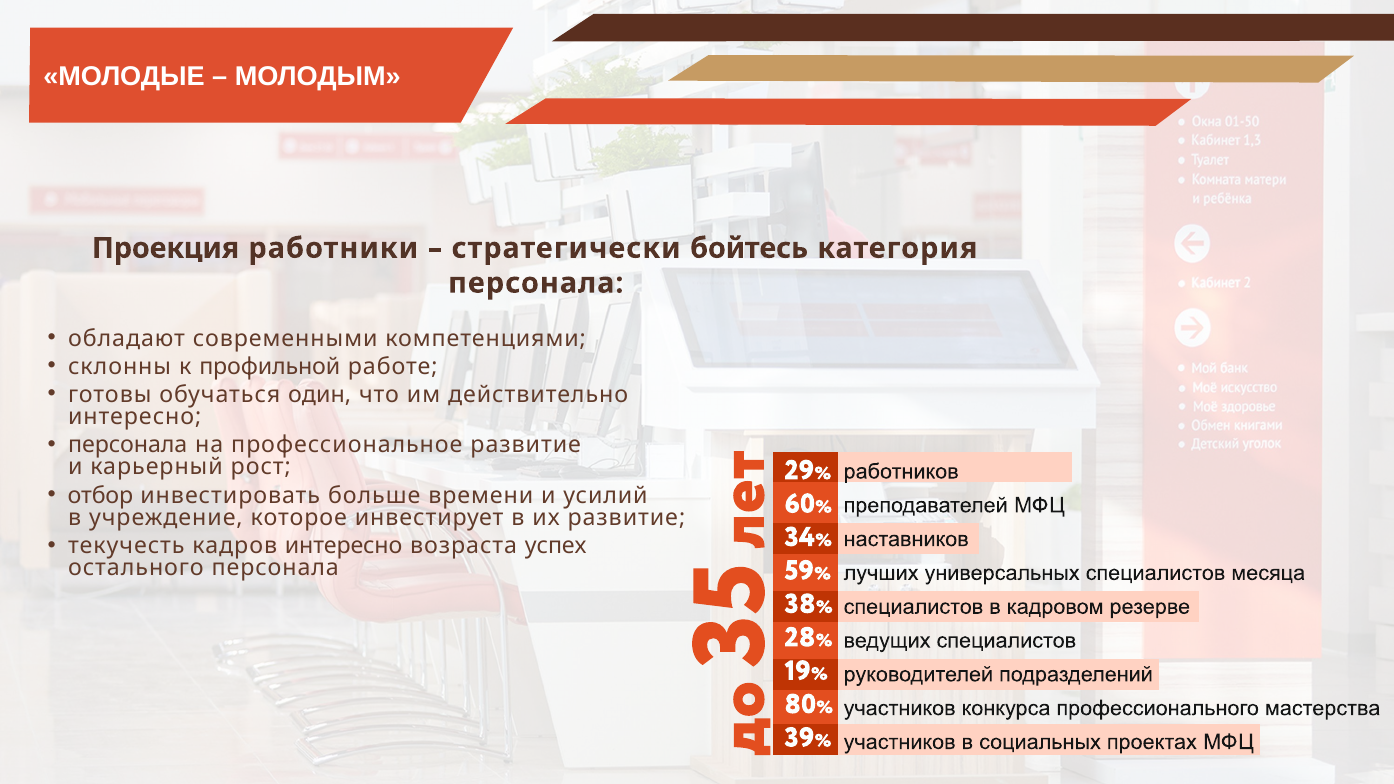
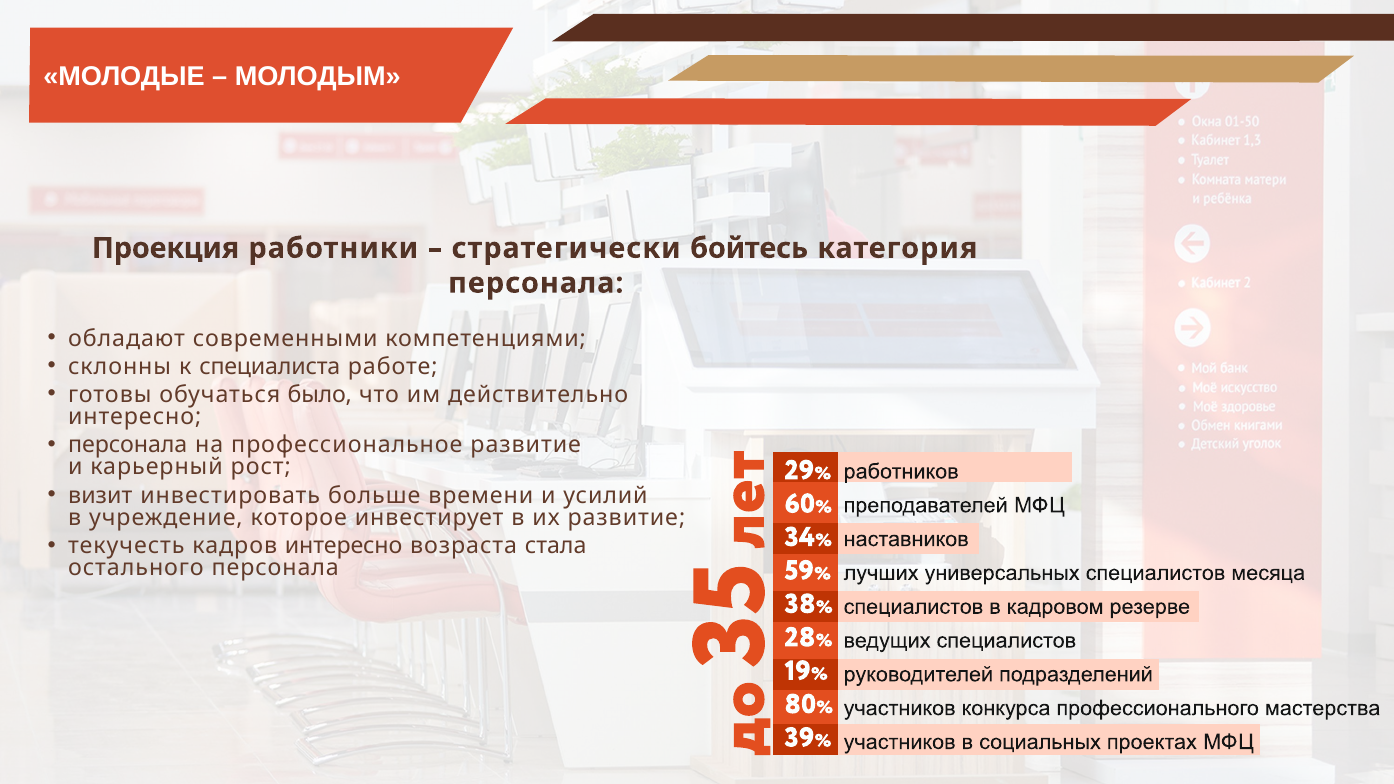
профильной: профильной -> специалиста
один: один -> было
отбор: отбор -> визит
успех: успех -> стала
